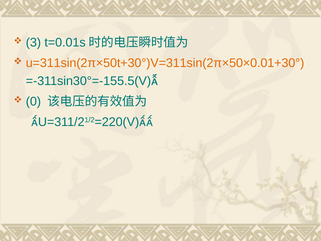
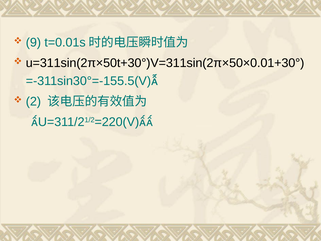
3: 3 -> 9
u=311sin(2π×50t+30°)V=311sin(2π×50×0.01+30° colour: orange -> black
0: 0 -> 2
